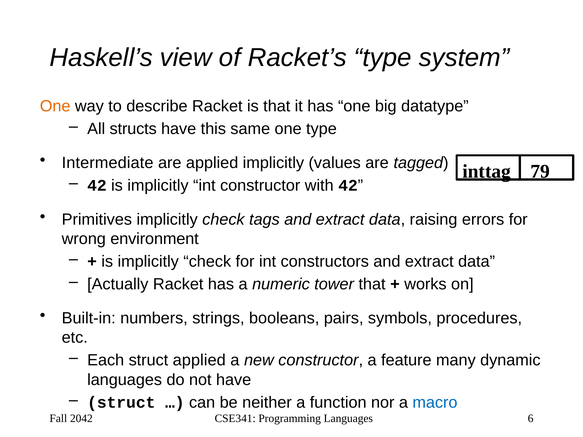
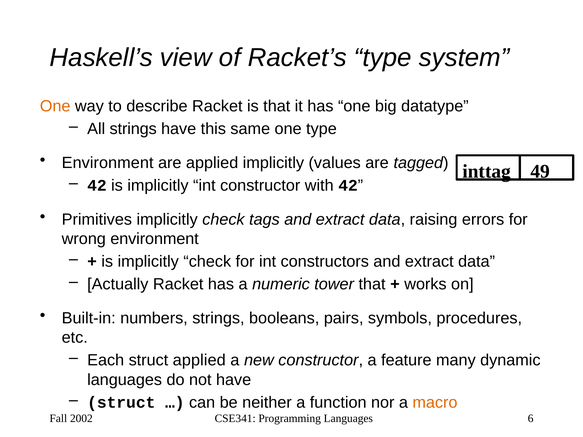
All structs: structs -> strings
Intermediate at (108, 163): Intermediate -> Environment
79: 79 -> 49
macro colour: blue -> orange
2042: 2042 -> 2002
